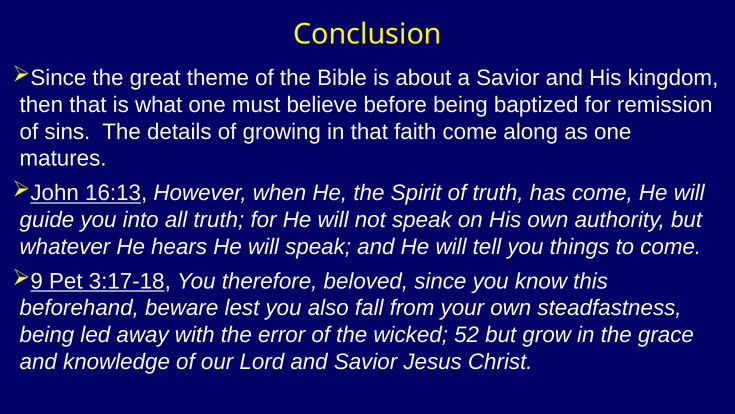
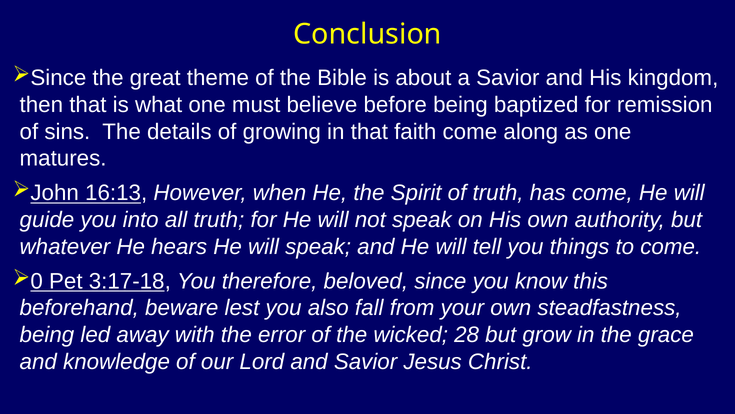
9: 9 -> 0
52: 52 -> 28
